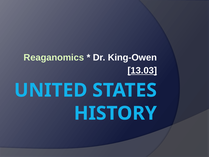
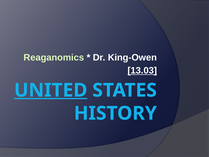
UNITED underline: none -> present
